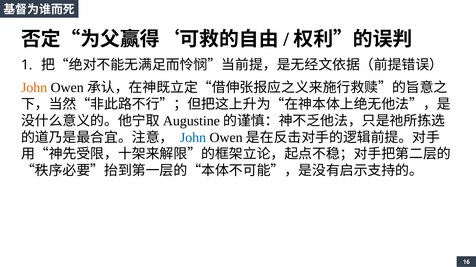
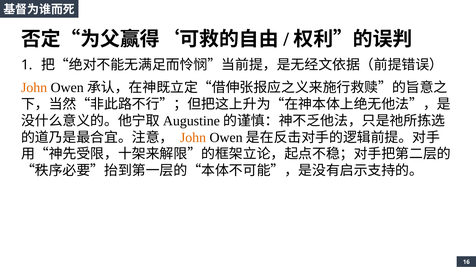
John at (193, 138) colour: blue -> orange
